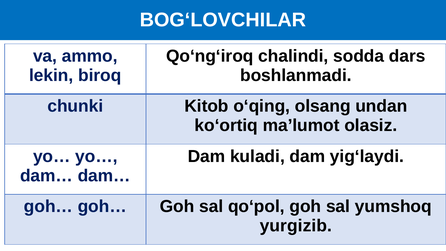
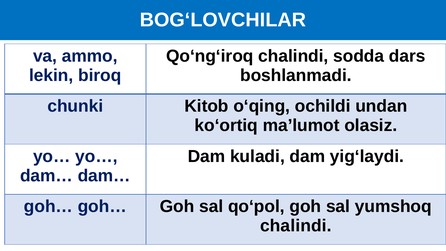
olsang: olsang -> ochildi
yurgizib at (296, 226): yurgizib -> chalindi
